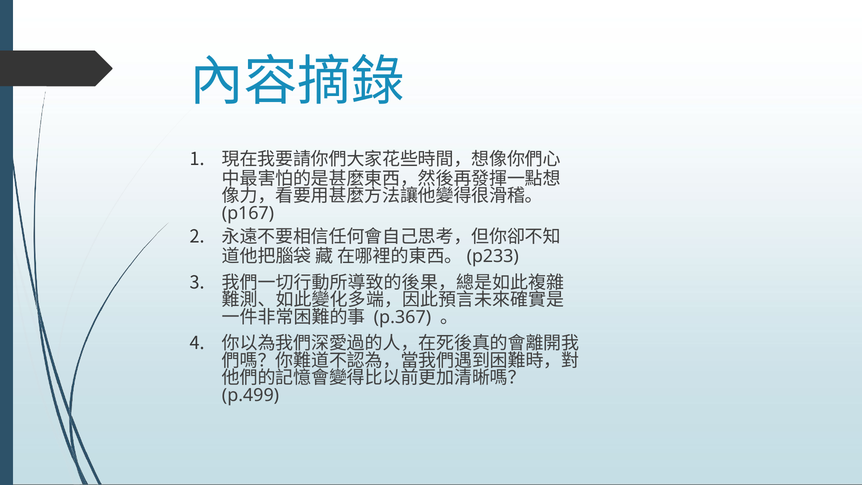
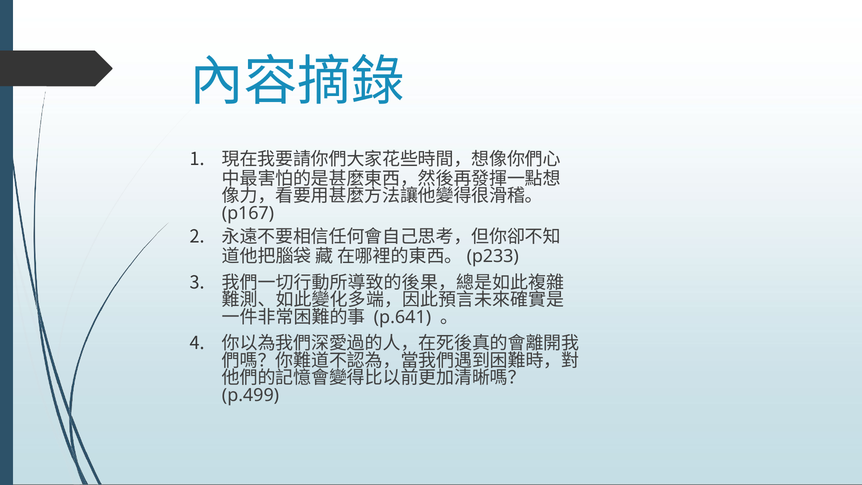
p.367: p.367 -> p.641
